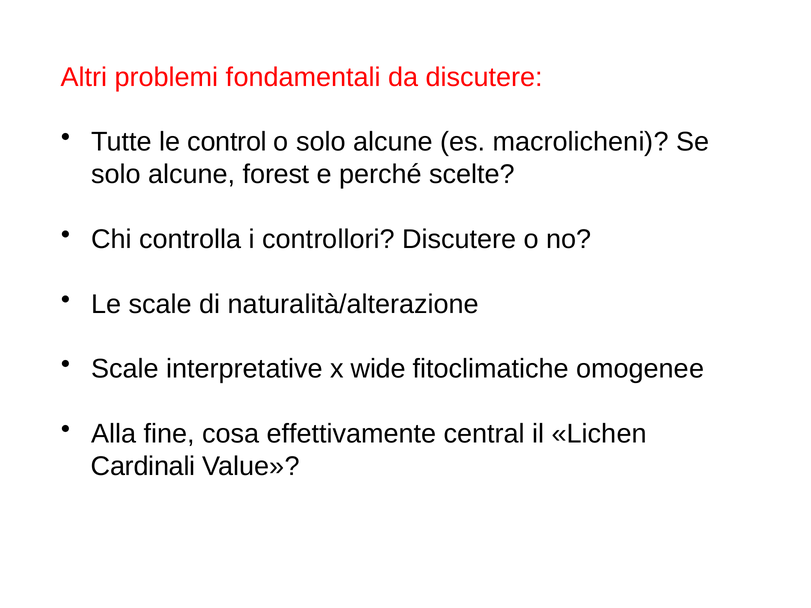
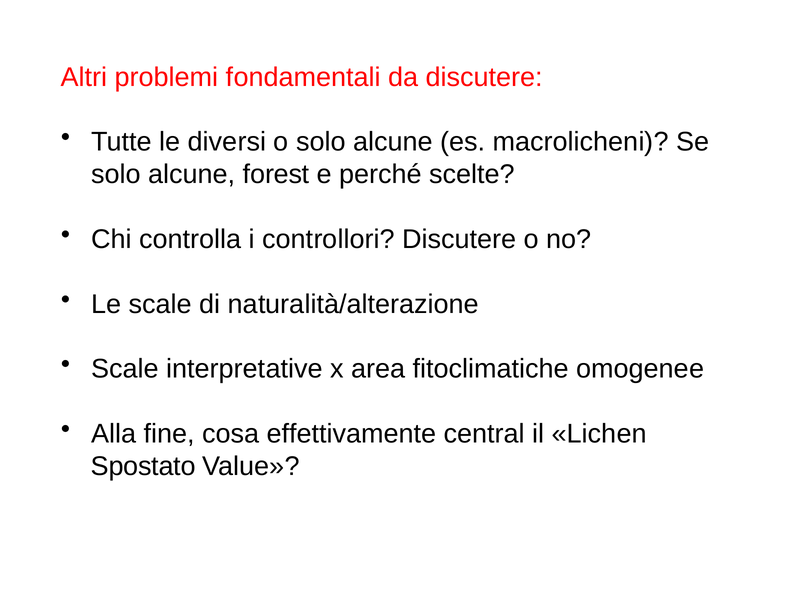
control: control -> diversi
wide: wide -> area
Cardinali: Cardinali -> Spostato
